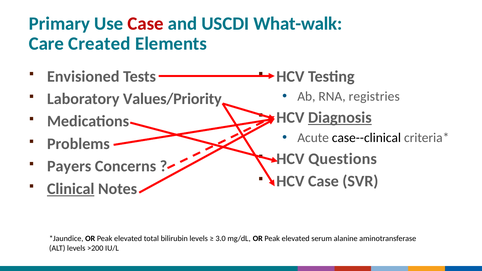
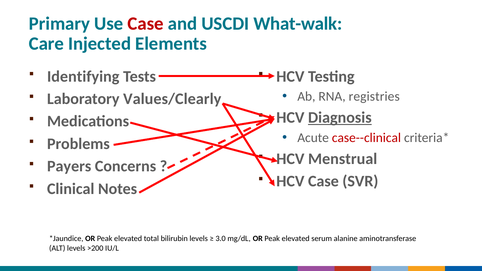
Created: Created -> Injected
Envisioned: Envisioned -> Identifying
Values/Priority: Values/Priority -> Values/Clearly
case--clinical colour: black -> red
Questions: Questions -> Menstrual
Clinical underline: present -> none
